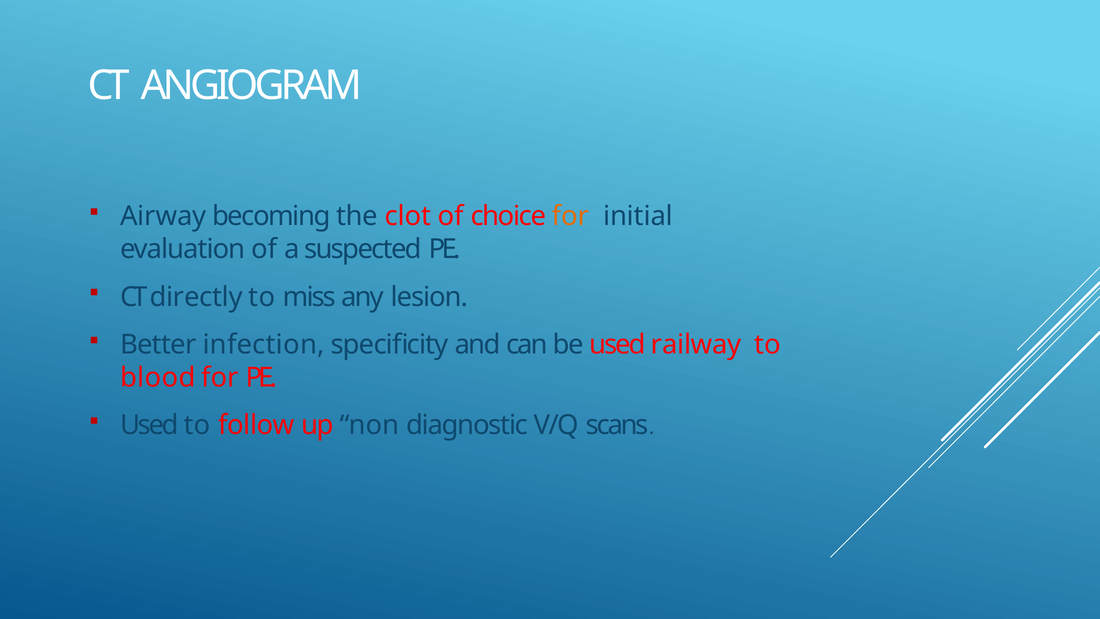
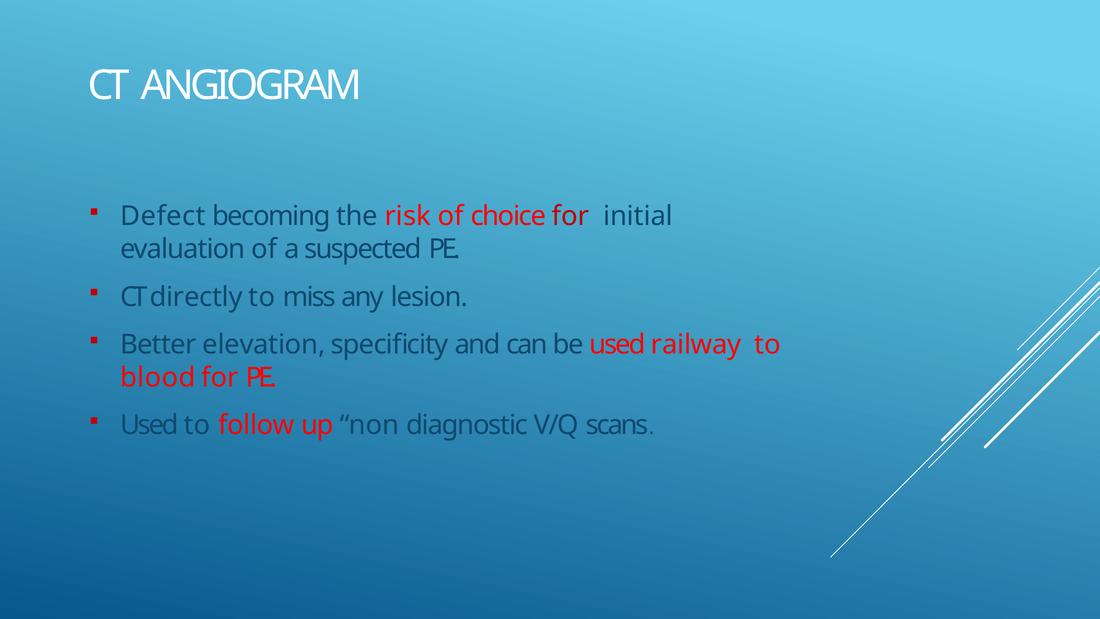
Airway: Airway -> Defect
clot: clot -> risk
for at (570, 216) colour: orange -> red
infection: infection -> elevation
